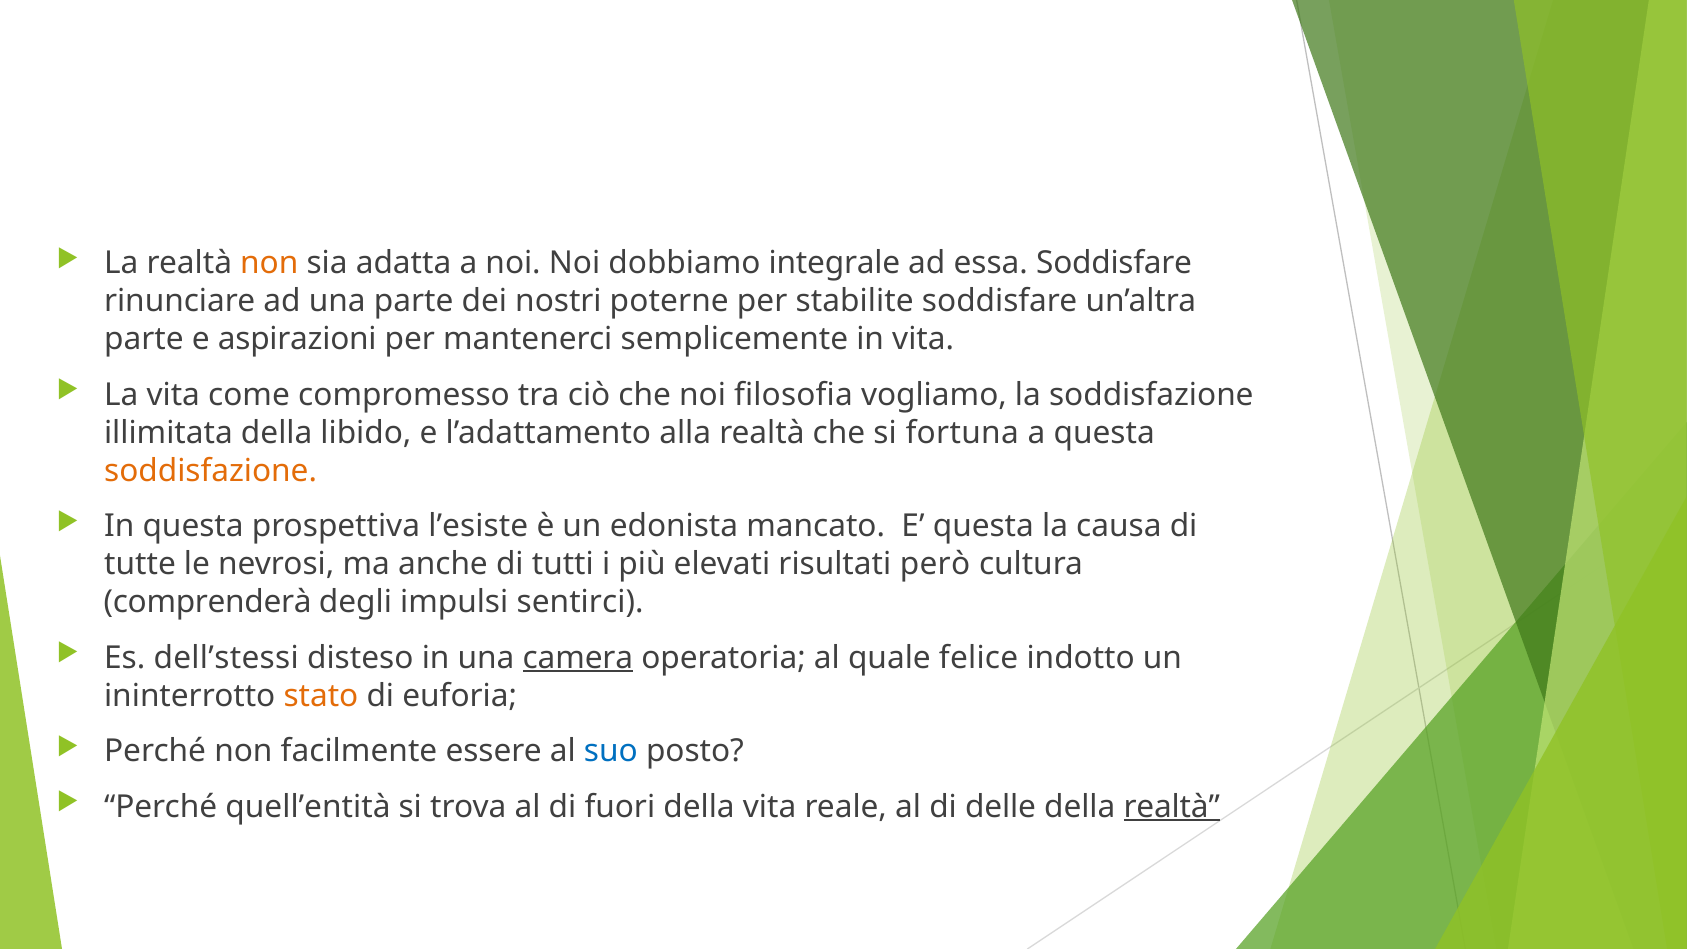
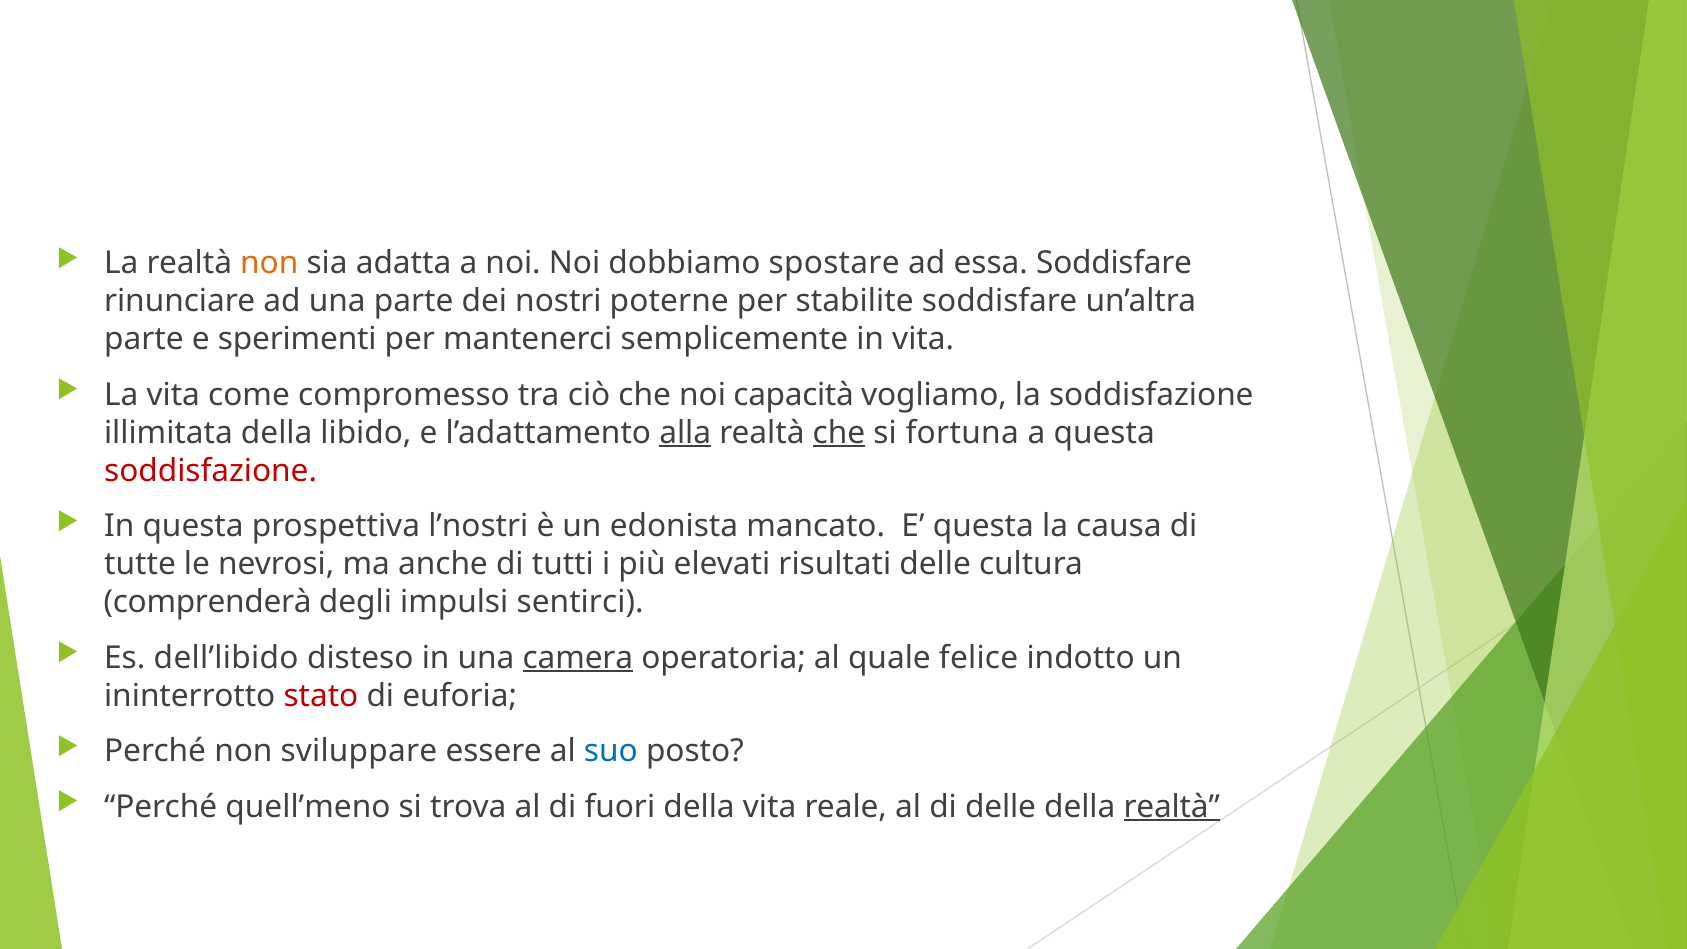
integrale: integrale -> spostare
aspirazioni: aspirazioni -> sperimenti
filosofia: filosofia -> capacità
alla underline: none -> present
che at (839, 433) underline: none -> present
soddisfazione at (211, 471) colour: orange -> red
l’esiste: l’esiste -> l’nostri
risultati però: però -> delle
dell’stessi: dell’stessi -> dell’libido
stato colour: orange -> red
facilmente: facilmente -> sviluppare
quell’entità: quell’entità -> quell’meno
